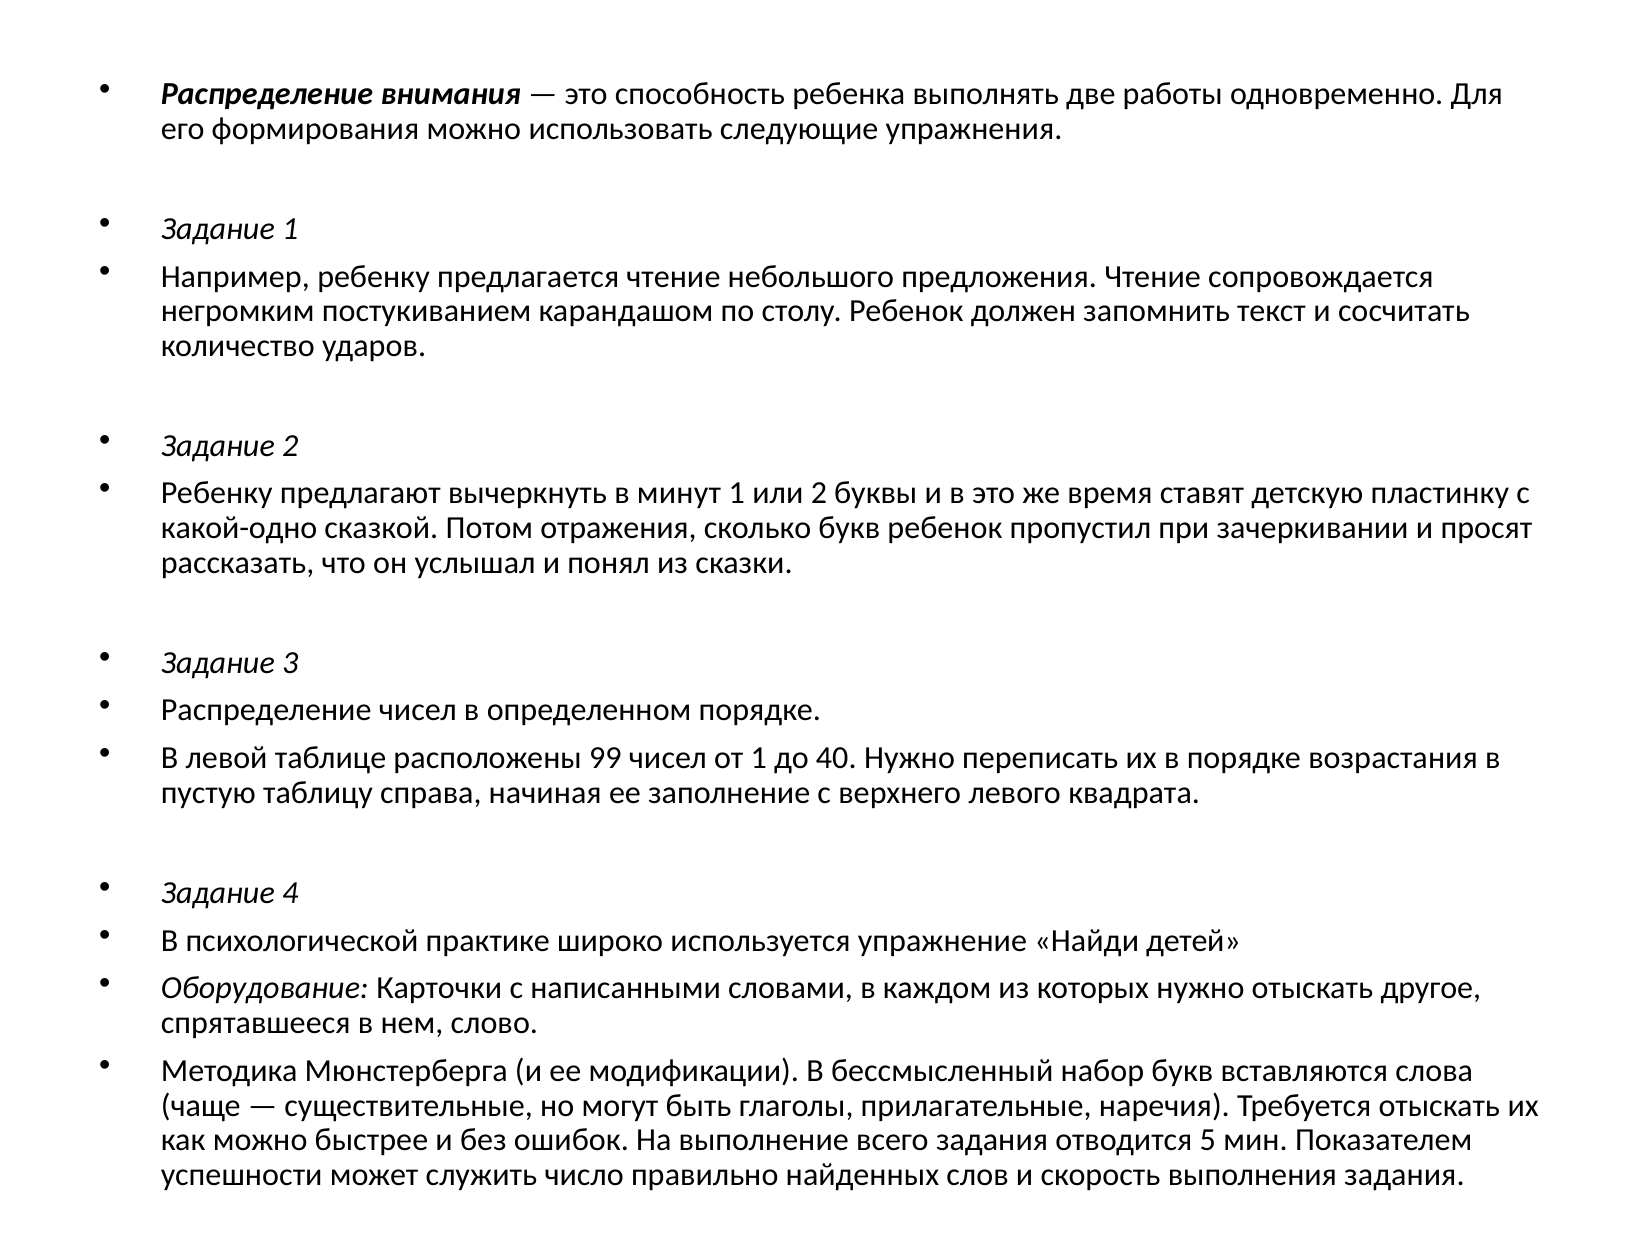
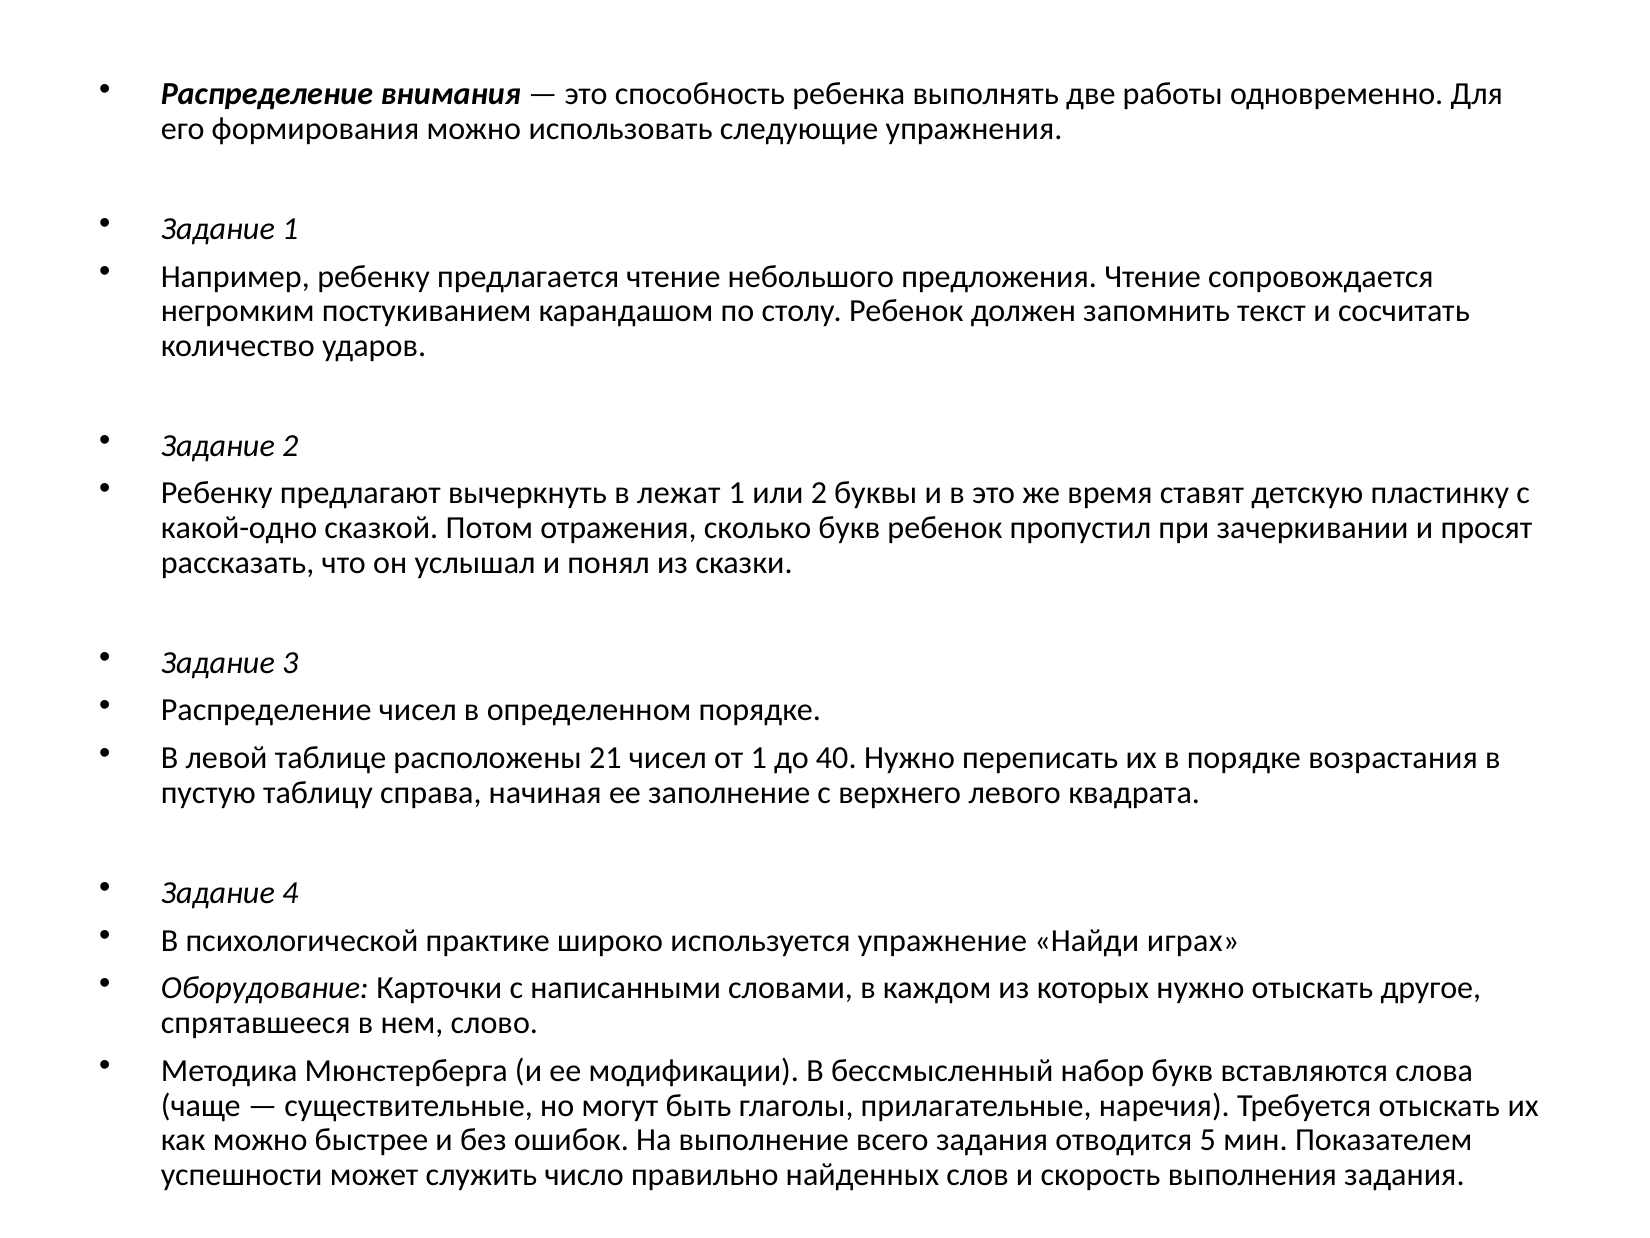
минут: минут -> лежат
99: 99 -> 21
детей: детей -> играх
